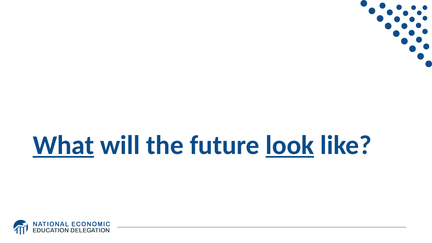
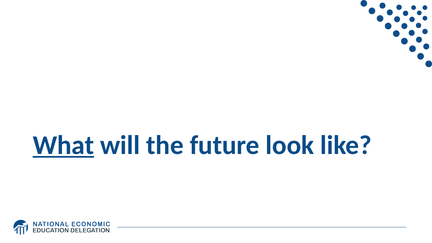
look underline: present -> none
